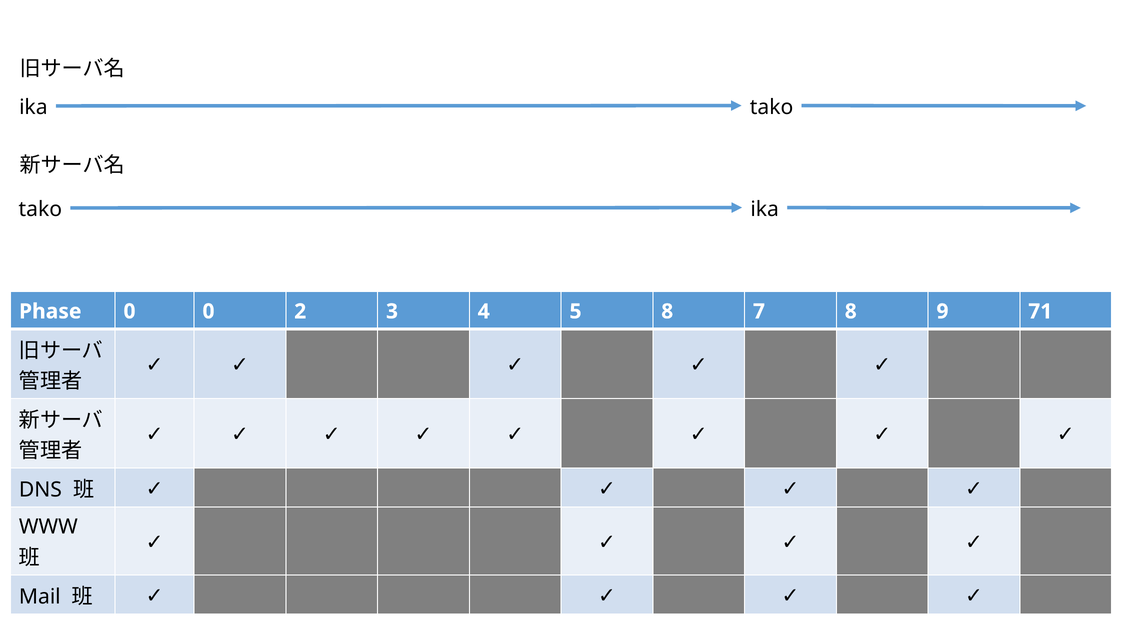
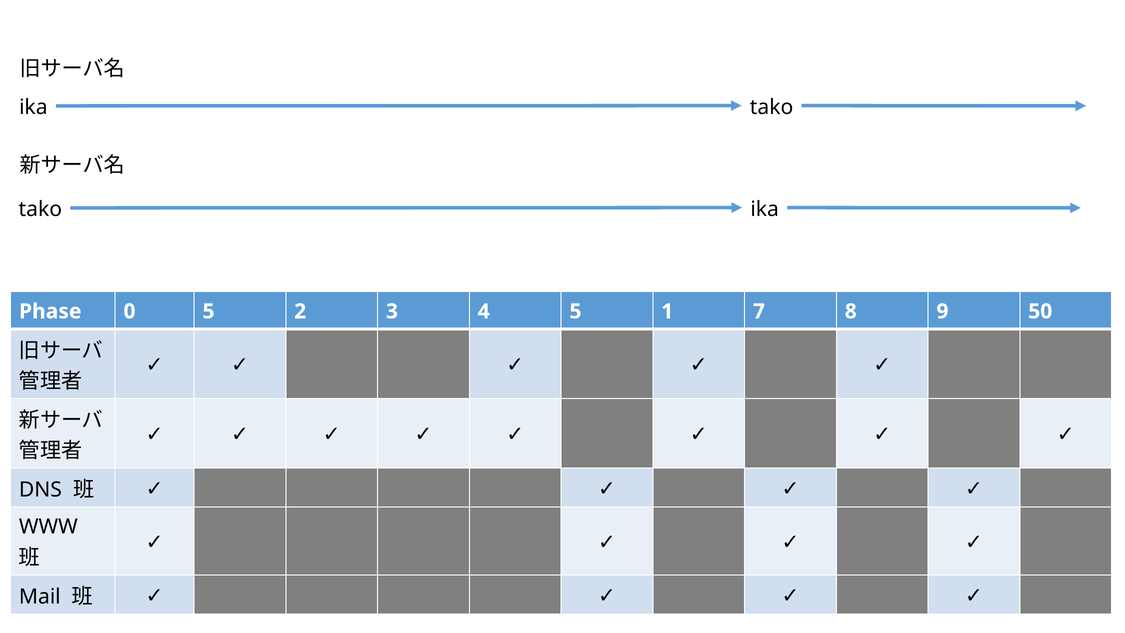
0 0: 0 -> 5
5 8: 8 -> 1
71: 71 -> 50
